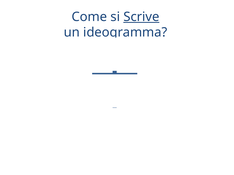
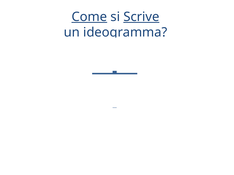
Come underline: none -> present
